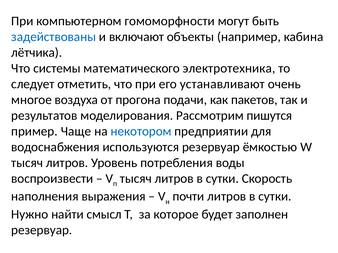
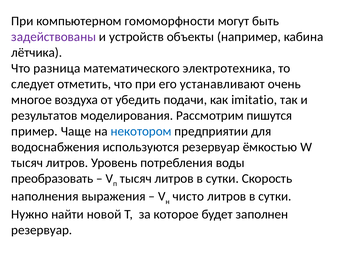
задействованы colour: blue -> purple
включают: включают -> устройств
системы: системы -> разница
прогона: прогона -> убедить
пакетов: пакетов -> imitatio
воспроизвести: воспроизвести -> преобразовать
почти: почти -> чисто
смысл: смысл -> новой
